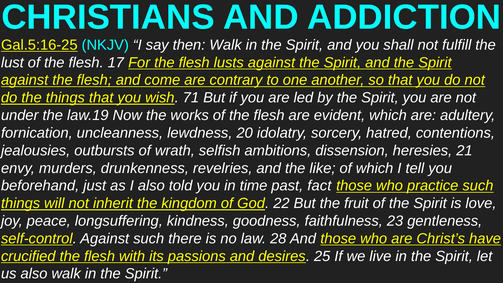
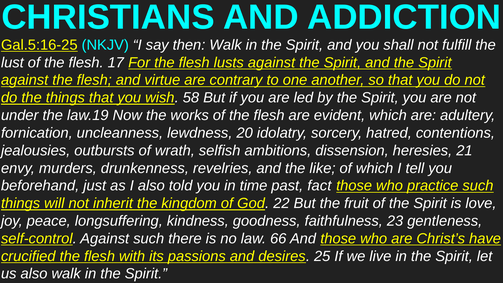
come: come -> virtue
71: 71 -> 58
28: 28 -> 66
